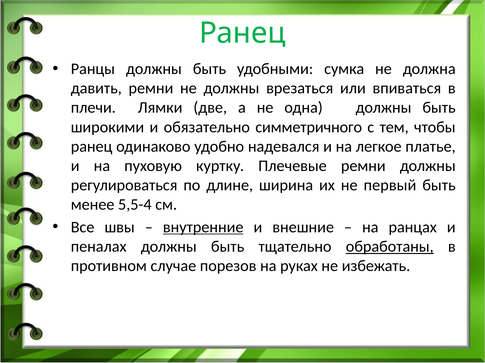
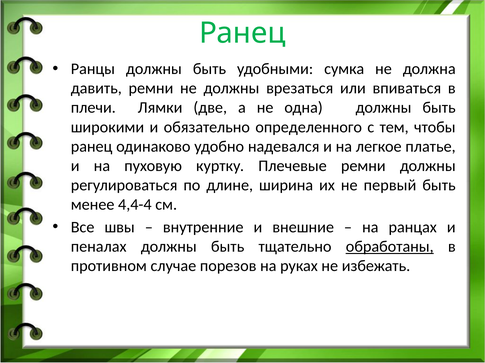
симметричного: симметричного -> определенного
5,5-4: 5,5-4 -> 4,4-4
внутренние underline: present -> none
